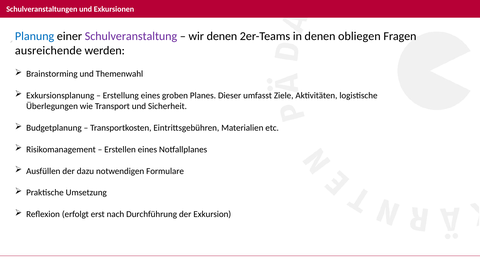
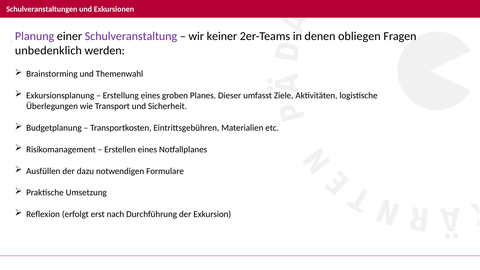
Planung colour: blue -> purple
wir denen: denen -> keiner
ausreichende: ausreichende -> unbedenklich
